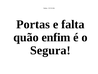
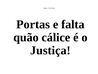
enfim: enfim -> cálice
Segura: Segura -> Justiça
